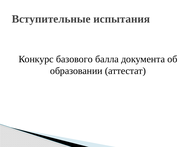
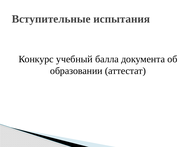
базового: базового -> учебный
